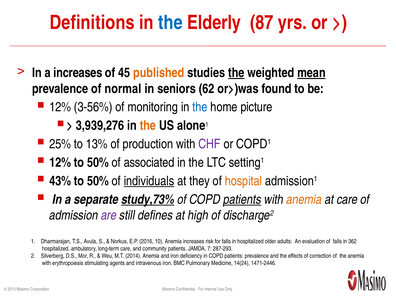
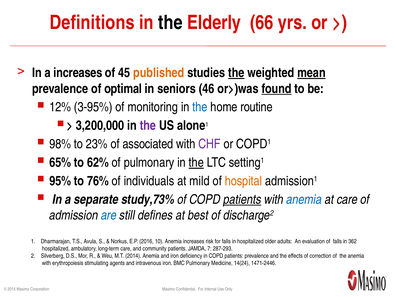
the at (170, 23) colour: blue -> black
87: 87 -> 66
normal: normal -> optimal
62: 62 -> 46
found underline: none -> present
3-56%: 3-56% -> 3-95%
picture: picture -> routine
3,939,276: 3,939,276 -> 3,200,000
the at (148, 126) colour: orange -> purple
25%: 25% -> 98%
13%: 13% -> 23%
production: production -> associated
12% at (60, 163): 12% -> 65%
50% at (98, 163): 50% -> 62%
of associated: associated -> pulmonary
the at (196, 163) underline: none -> present
43%: 43% -> 95%
50% at (98, 181): 50% -> 76%
individuals underline: present -> none
they: they -> mild
study,73% underline: present -> none
anemia at (304, 200) colour: orange -> blue
are colour: purple -> blue
high: high -> best
